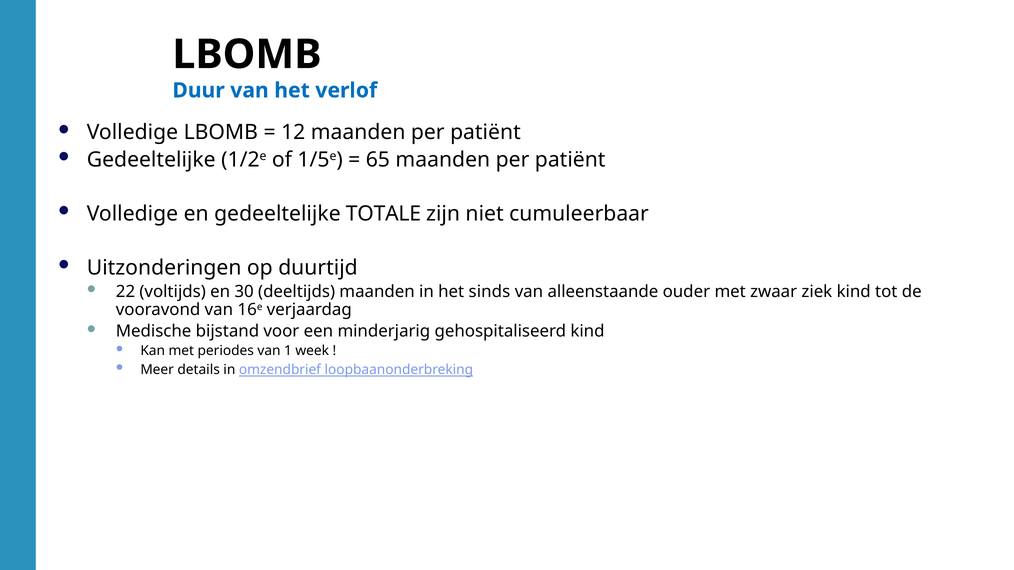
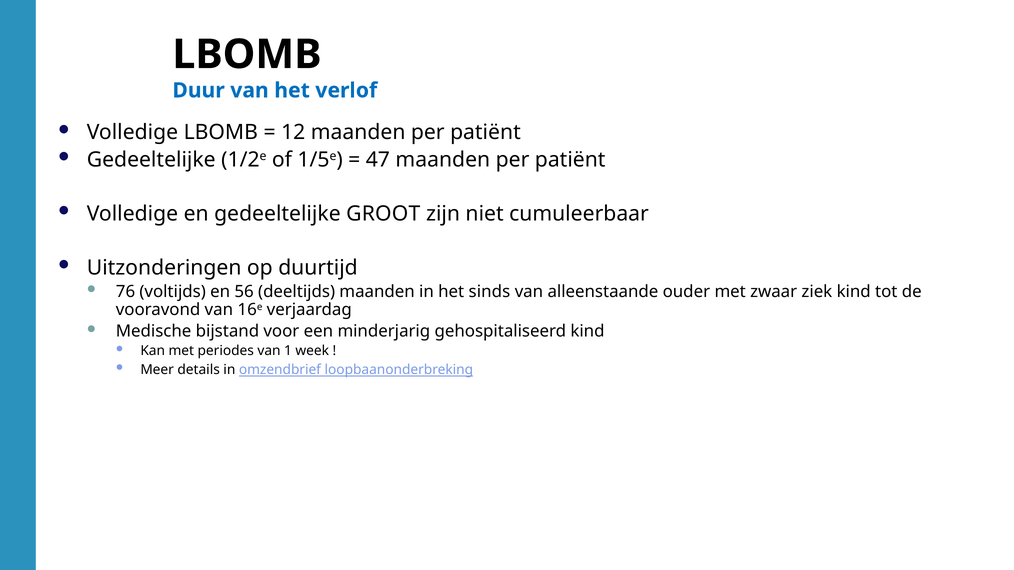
65: 65 -> 47
TOTALE: TOTALE -> GROOT
22: 22 -> 76
30: 30 -> 56
